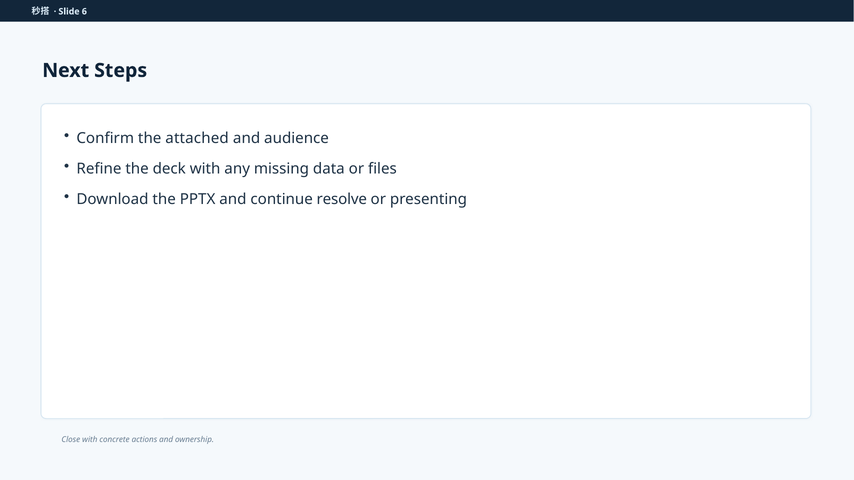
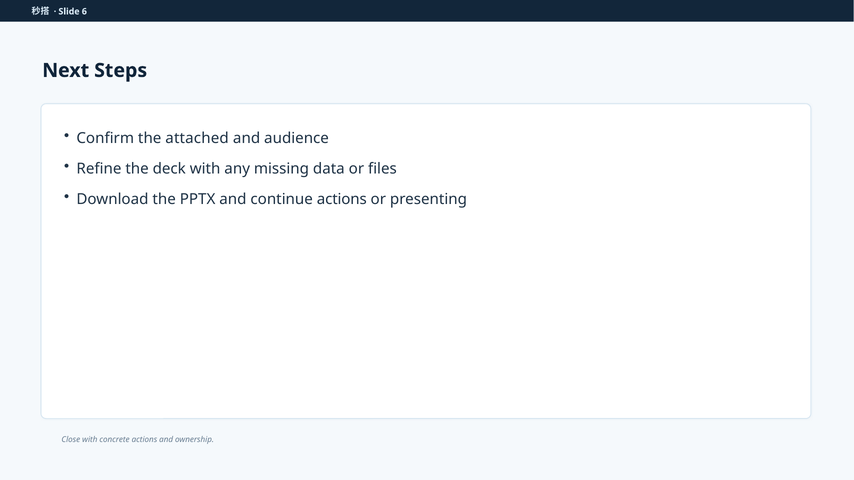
continue resolve: resolve -> actions
